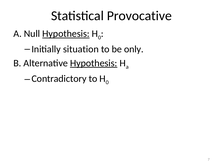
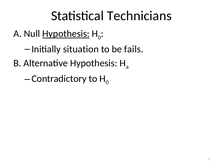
Provocative: Provocative -> Technicians
only: only -> fails
Hypothesis at (94, 63) underline: present -> none
